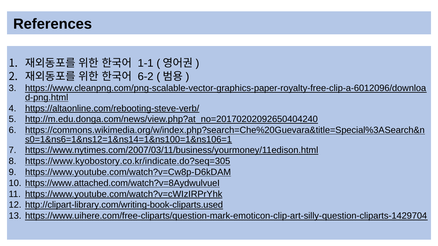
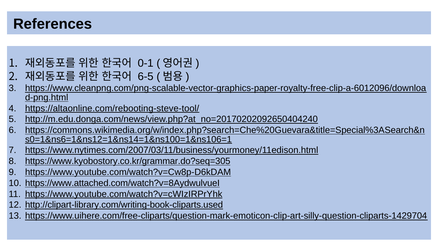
1-1: 1-1 -> 0-1
6-2: 6-2 -> 6-5
https://altaonline.com/rebooting-steve-verb/: https://altaonline.com/rebooting-steve-verb/ -> https://altaonline.com/rebooting-steve-tool/
https://www.kyobostory.co.kr/indicate.do?seq=305: https://www.kyobostory.co.kr/indicate.do?seq=305 -> https://www.kyobostory.co.kr/grammar.do?seq=305
